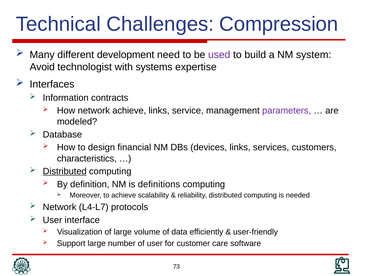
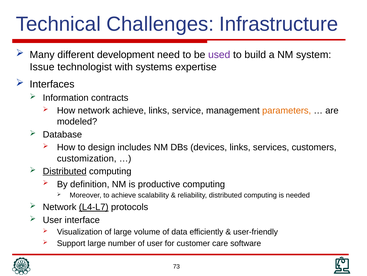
Compression: Compression -> Infrastructure
Avoid: Avoid -> Issue
parameters colour: purple -> orange
financial: financial -> includes
characteristics: characteristics -> customization
definitions: definitions -> productive
L4-L7 underline: none -> present
